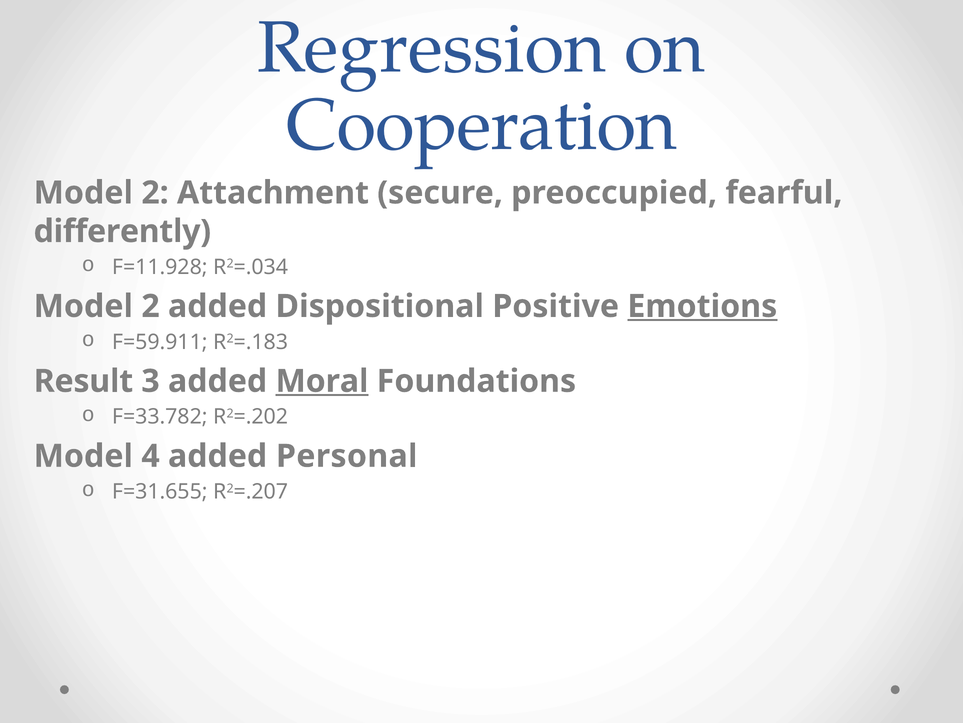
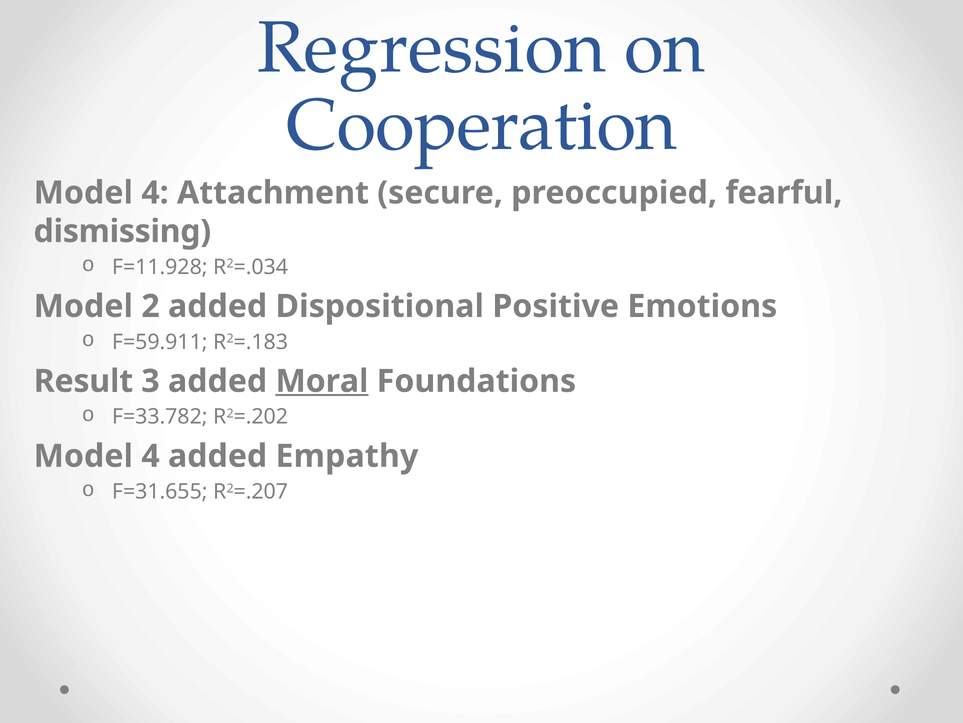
2 at (155, 193): 2 -> 4
differently: differently -> dismissing
Emotions underline: present -> none
Personal: Personal -> Empathy
